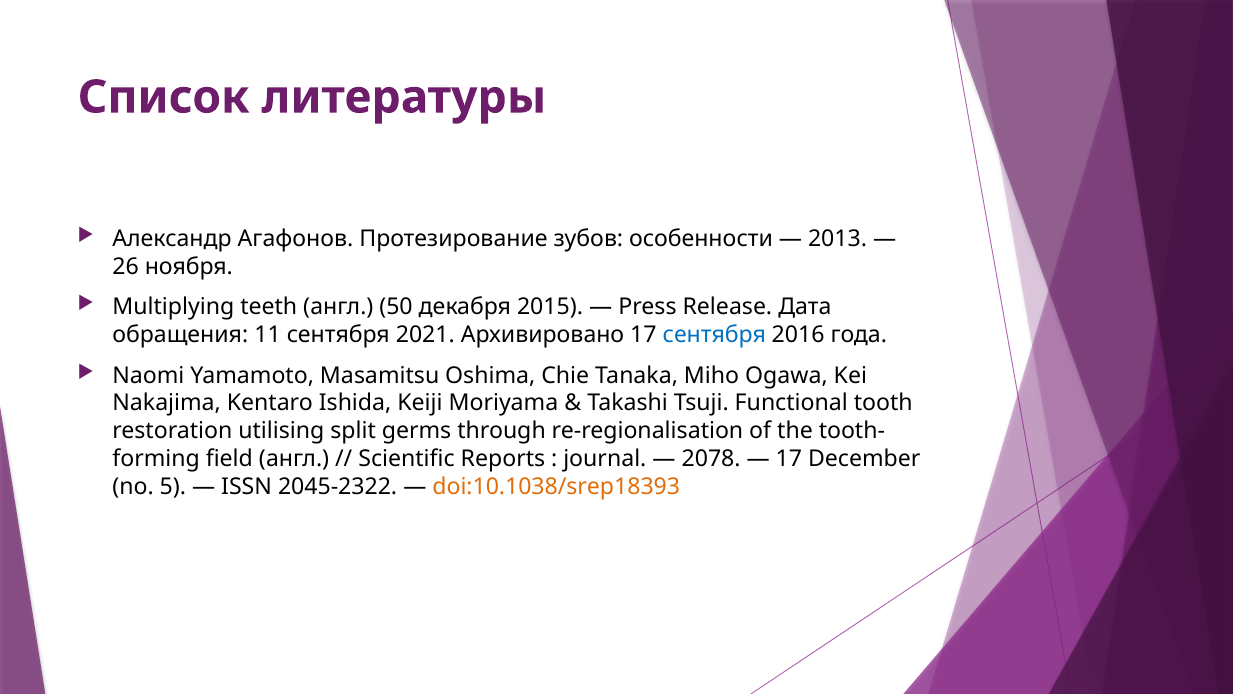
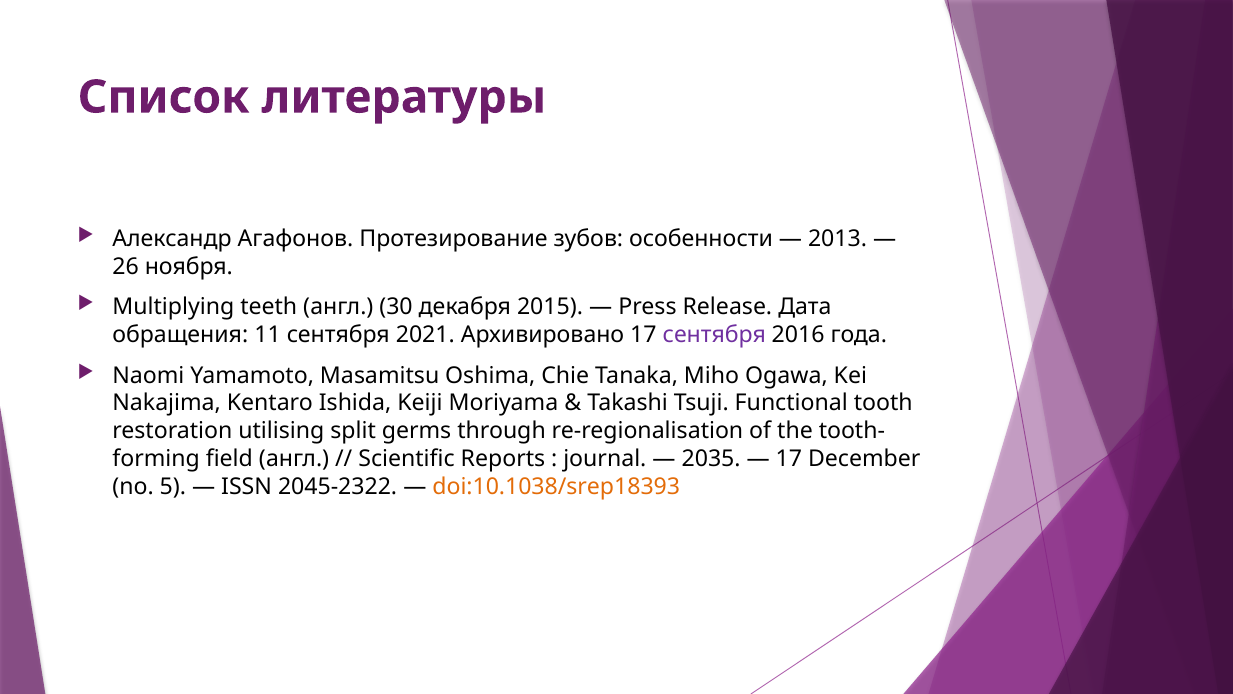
50: 50 -> 30
сентября at (714, 335) colour: blue -> purple
2078: 2078 -> 2035
